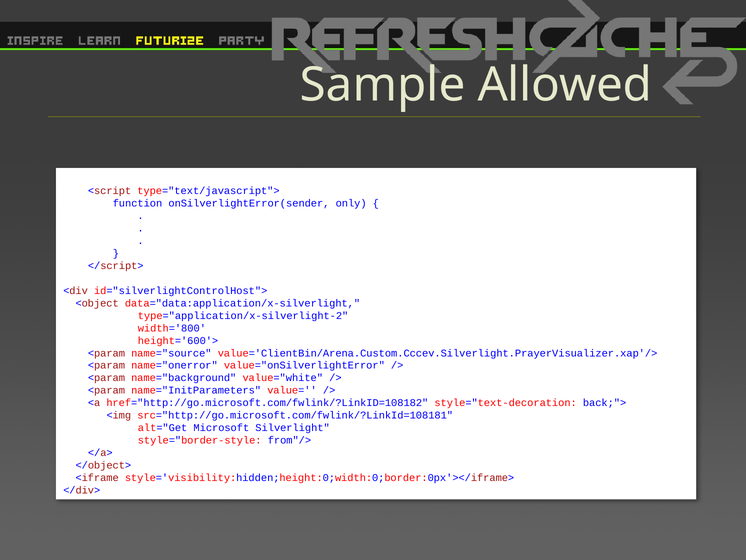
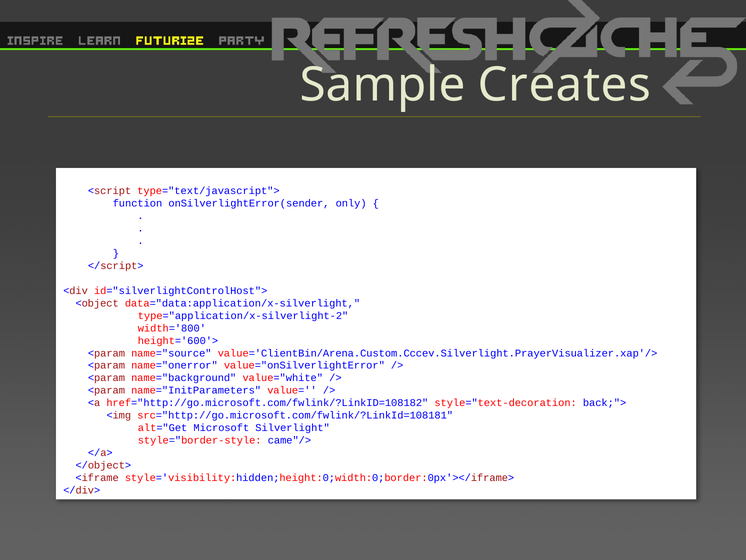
Allowed: Allowed -> Creates
from"/>: from"/> -> came"/>
